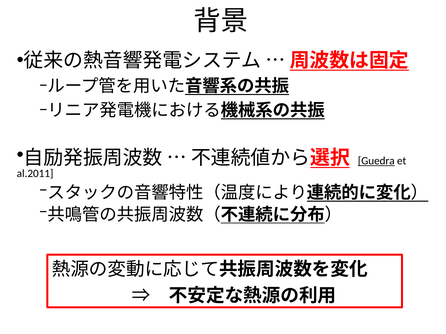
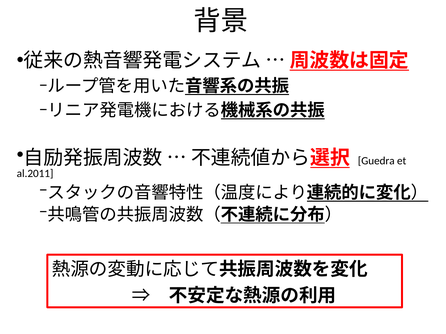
Guedra underline: present -> none
